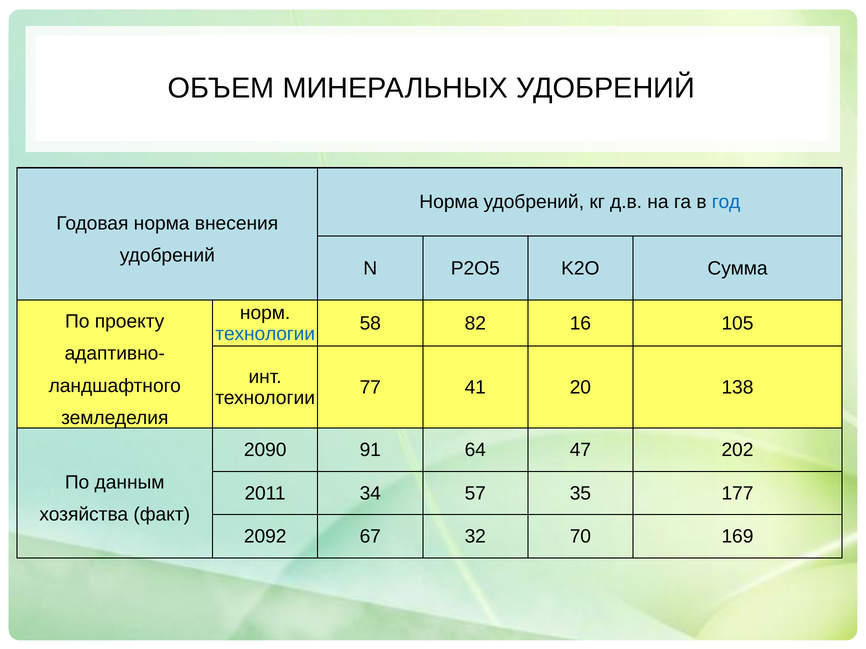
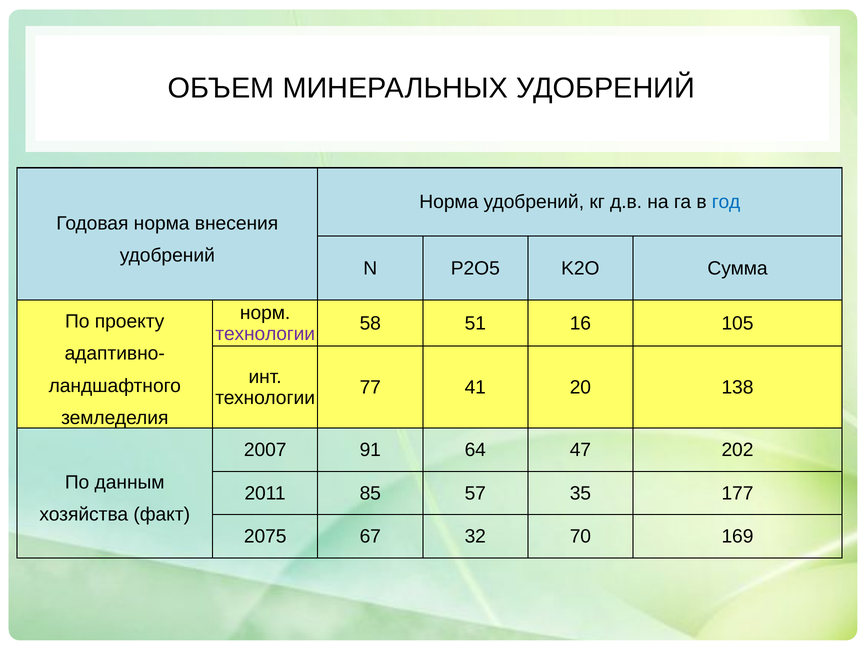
82: 82 -> 51
технологии at (265, 334) colour: blue -> purple
2090: 2090 -> 2007
34: 34 -> 85
2092: 2092 -> 2075
